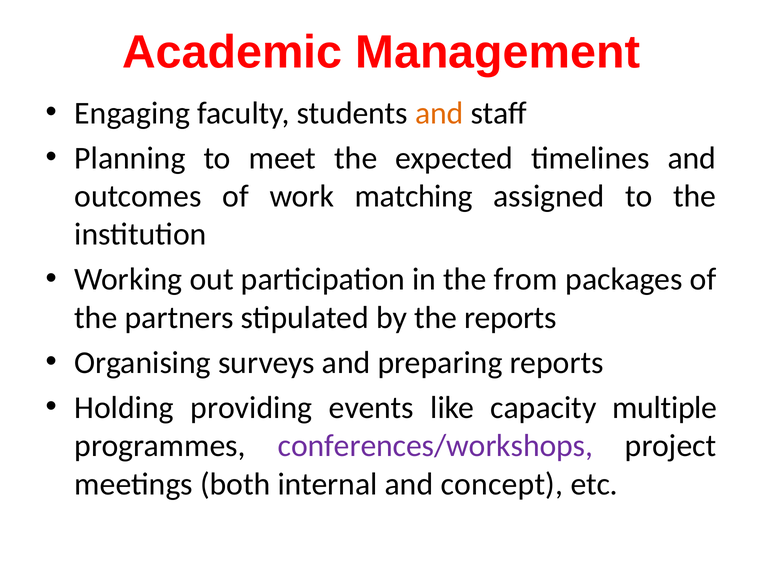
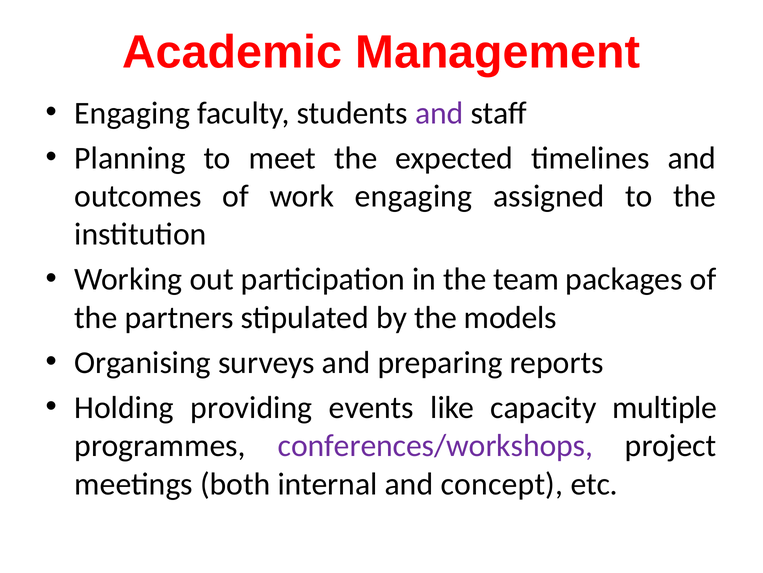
and at (439, 113) colour: orange -> purple
work matching: matching -> engaging
from: from -> team
the reports: reports -> models
